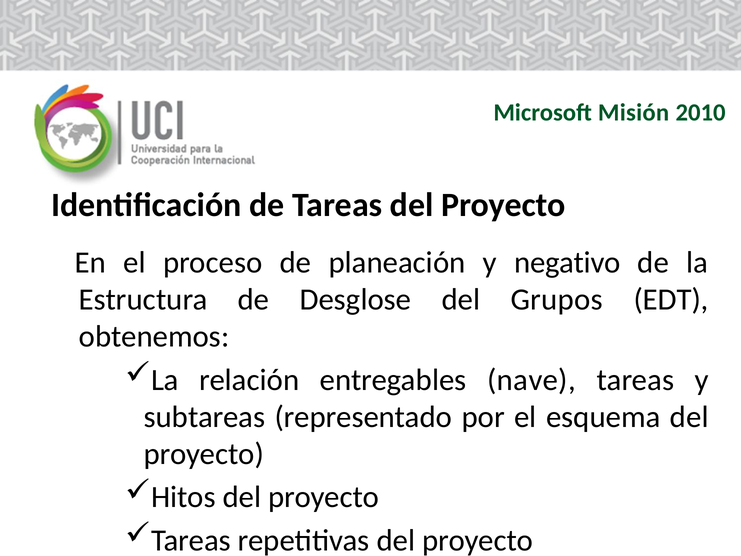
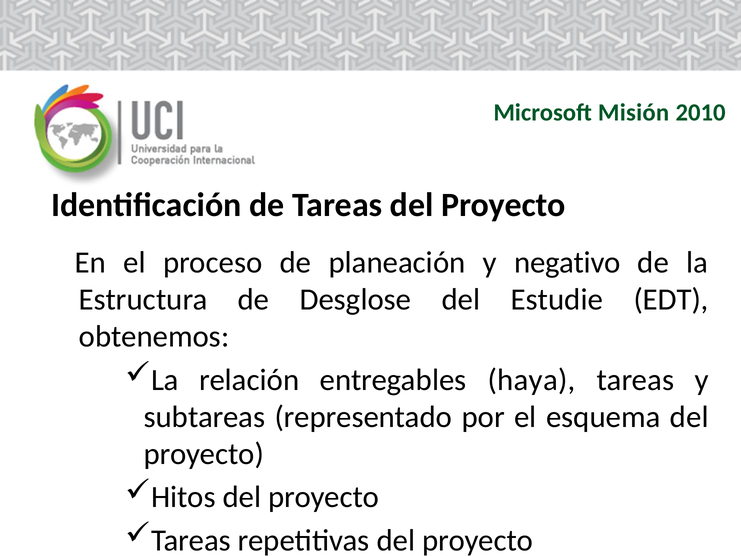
Grupos: Grupos -> Estudie
nave: nave -> haya
